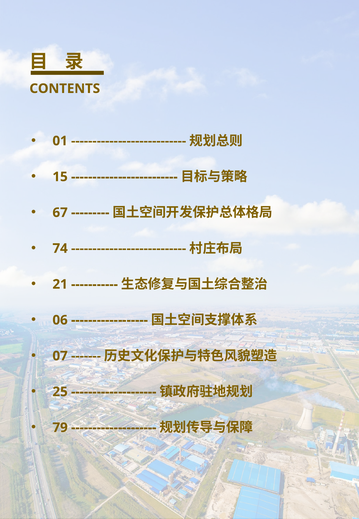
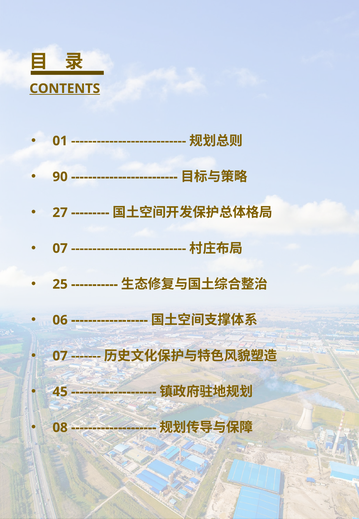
CONTENTS underline: none -> present
15: 15 -> 90
67: 67 -> 27
74 at (60, 248): 74 -> 07
21: 21 -> 25
25: 25 -> 45
79: 79 -> 08
